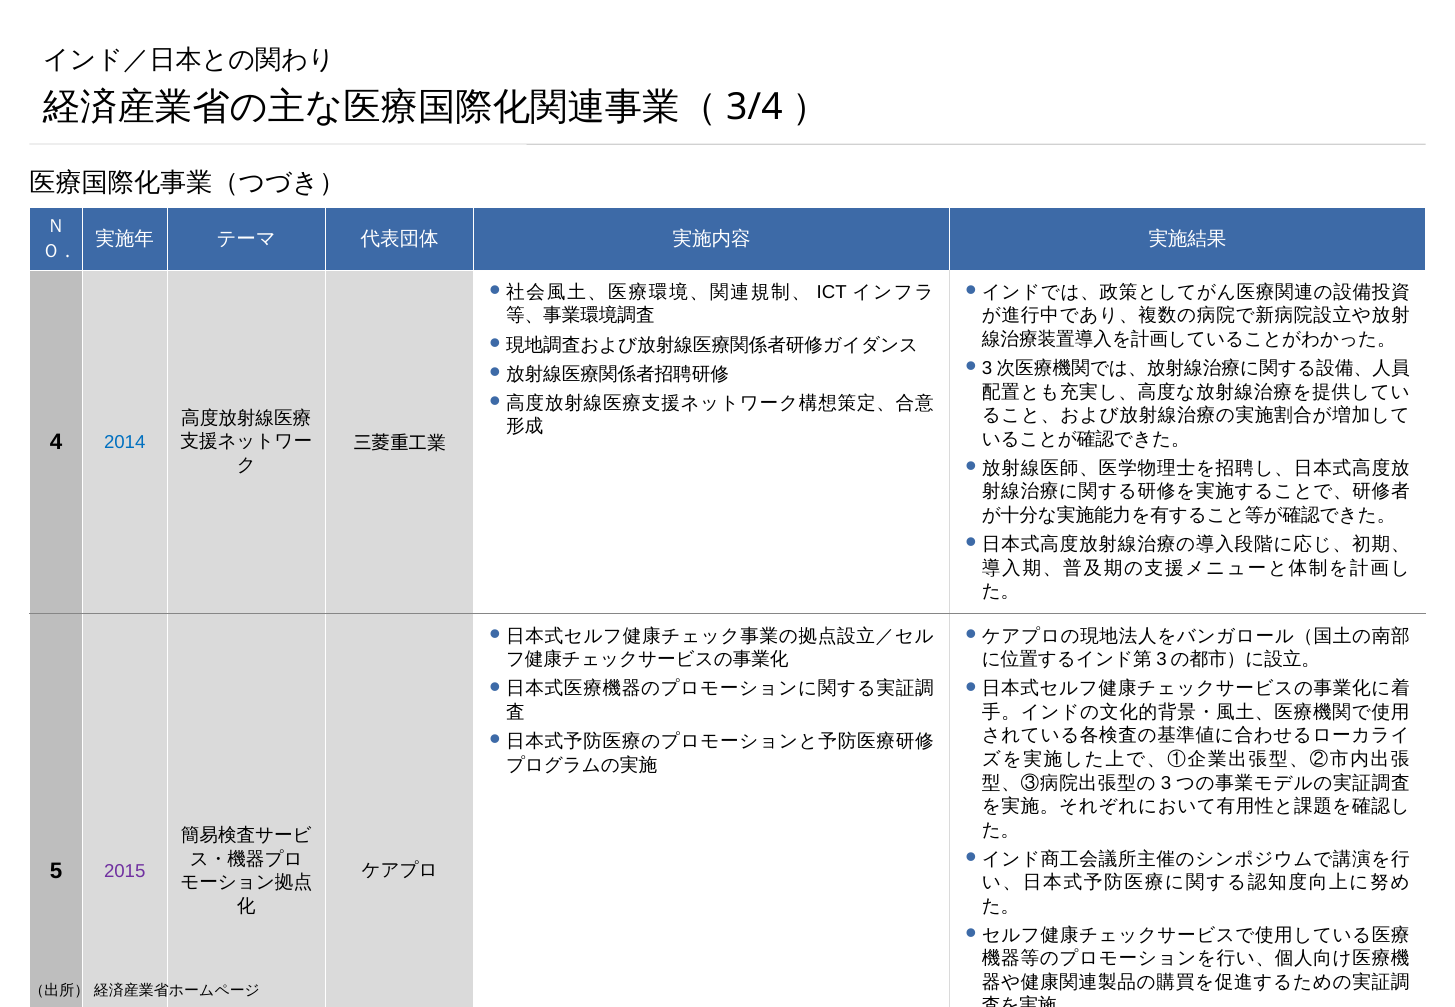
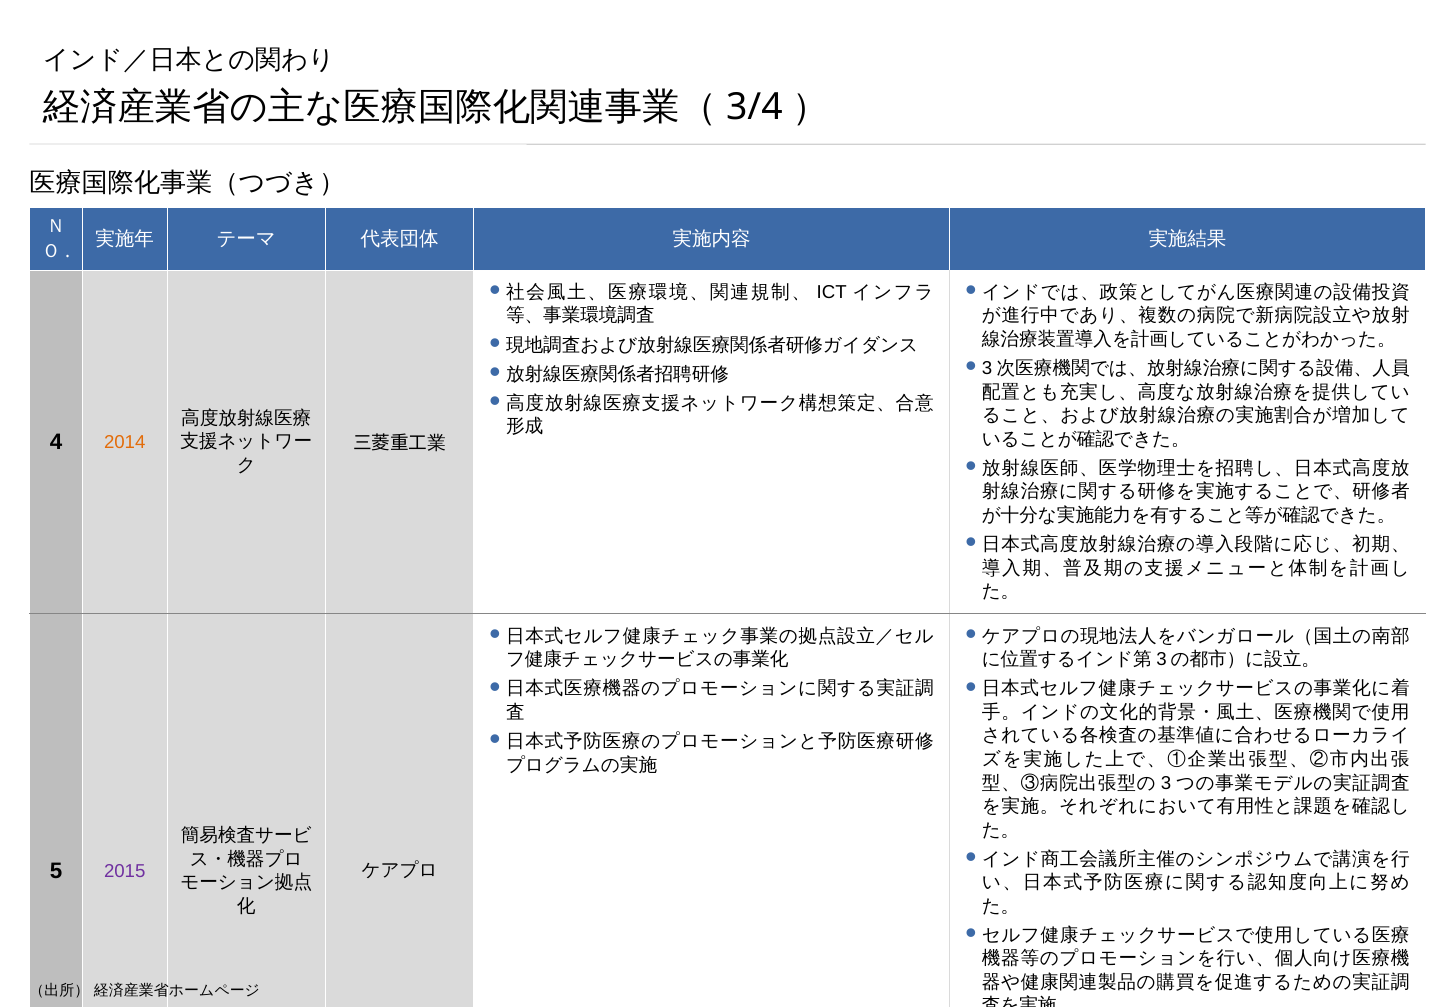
2014 colour: blue -> orange
